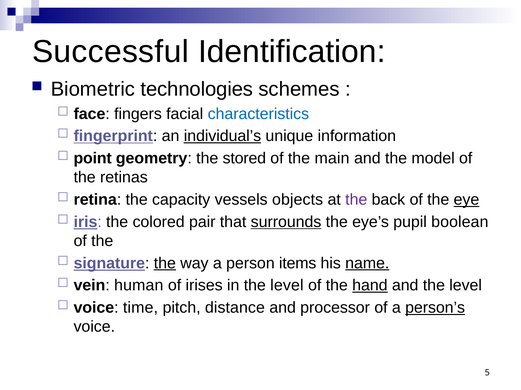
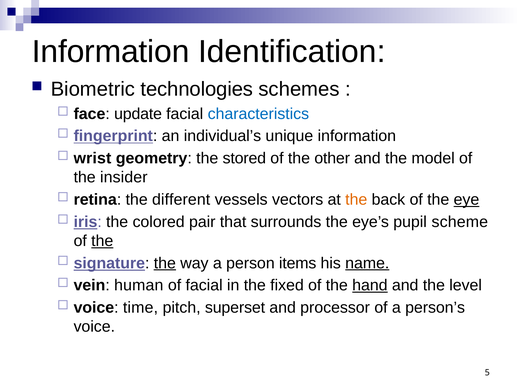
Successful at (110, 52): Successful -> Information
fingers: fingers -> update
individual’s underline: present -> none
point: point -> wrist
main: main -> other
retinas: retinas -> insider
capacity: capacity -> different
objects: objects -> vectors
the at (356, 200) colour: purple -> orange
surrounds underline: present -> none
boolean: boolean -> scheme
the at (102, 241) underline: none -> present
of irises: irises -> facial
in the level: level -> fixed
distance: distance -> superset
person’s underline: present -> none
